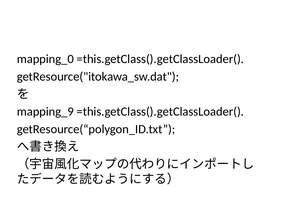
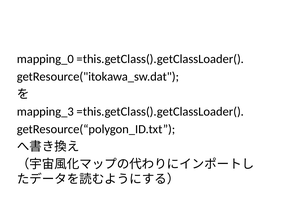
mapping_9: mapping_9 -> mapping_3
